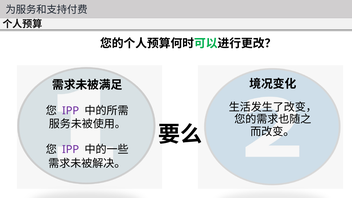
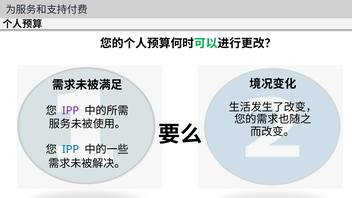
IPP at (71, 150) colour: purple -> blue
